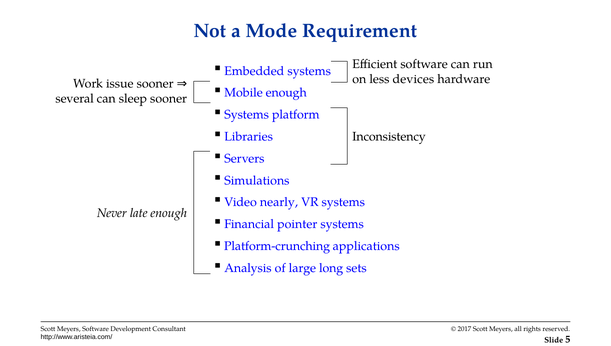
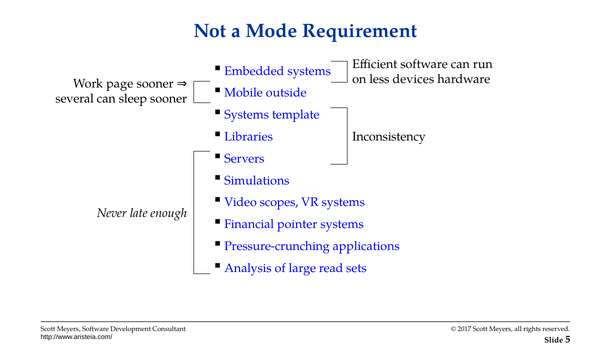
issue: issue -> page
Mobile enough: enough -> outside
platform: platform -> template
nearly: nearly -> scopes
Platform-crunching: Platform-crunching -> Pressure-crunching
long: long -> read
